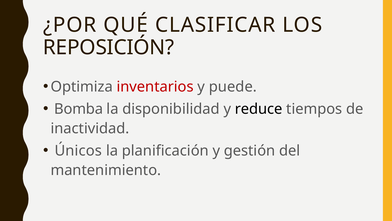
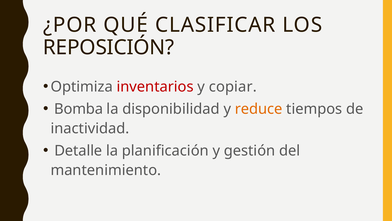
puede: puede -> copiar
reduce colour: black -> orange
Únicos: Únicos -> Detalle
